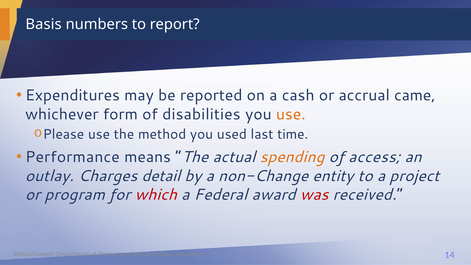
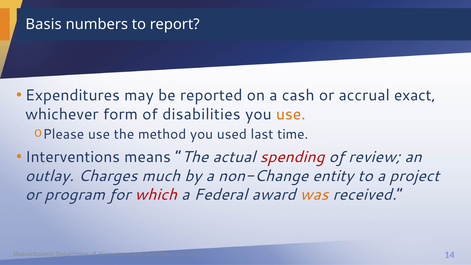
came: came -> exact
Performance: Performance -> Interventions
spending colour: orange -> red
access: access -> review
detail: detail -> much
was colour: red -> orange
